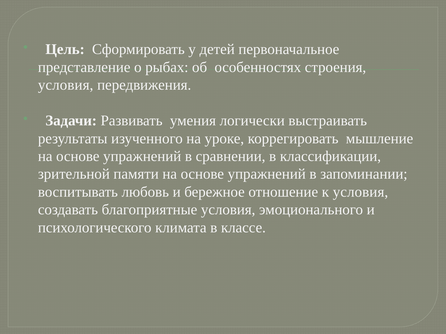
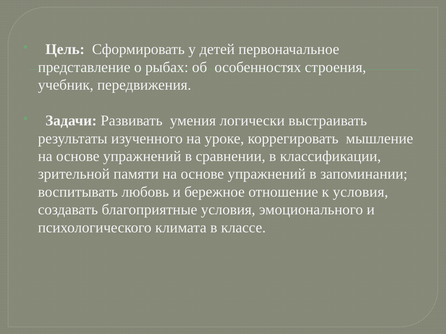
условия at (66, 85): условия -> учебник
